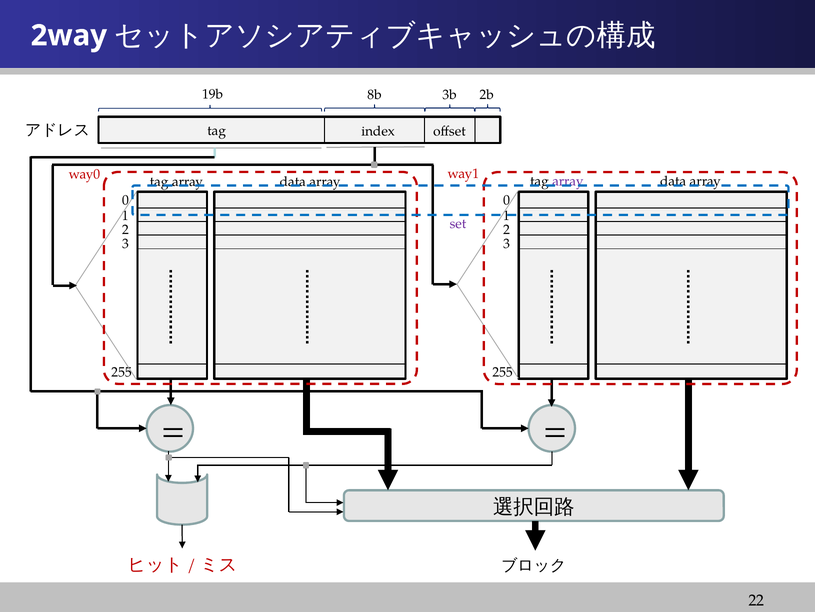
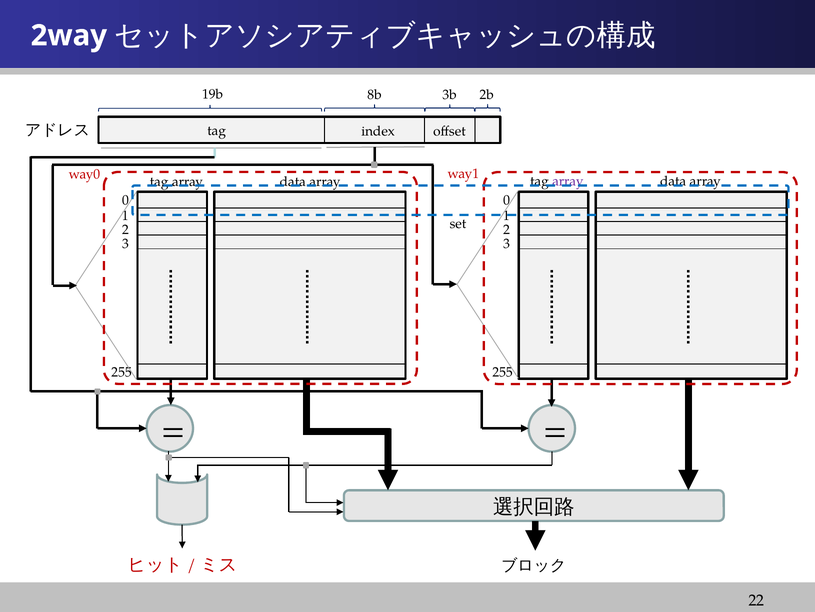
set colour: purple -> black
